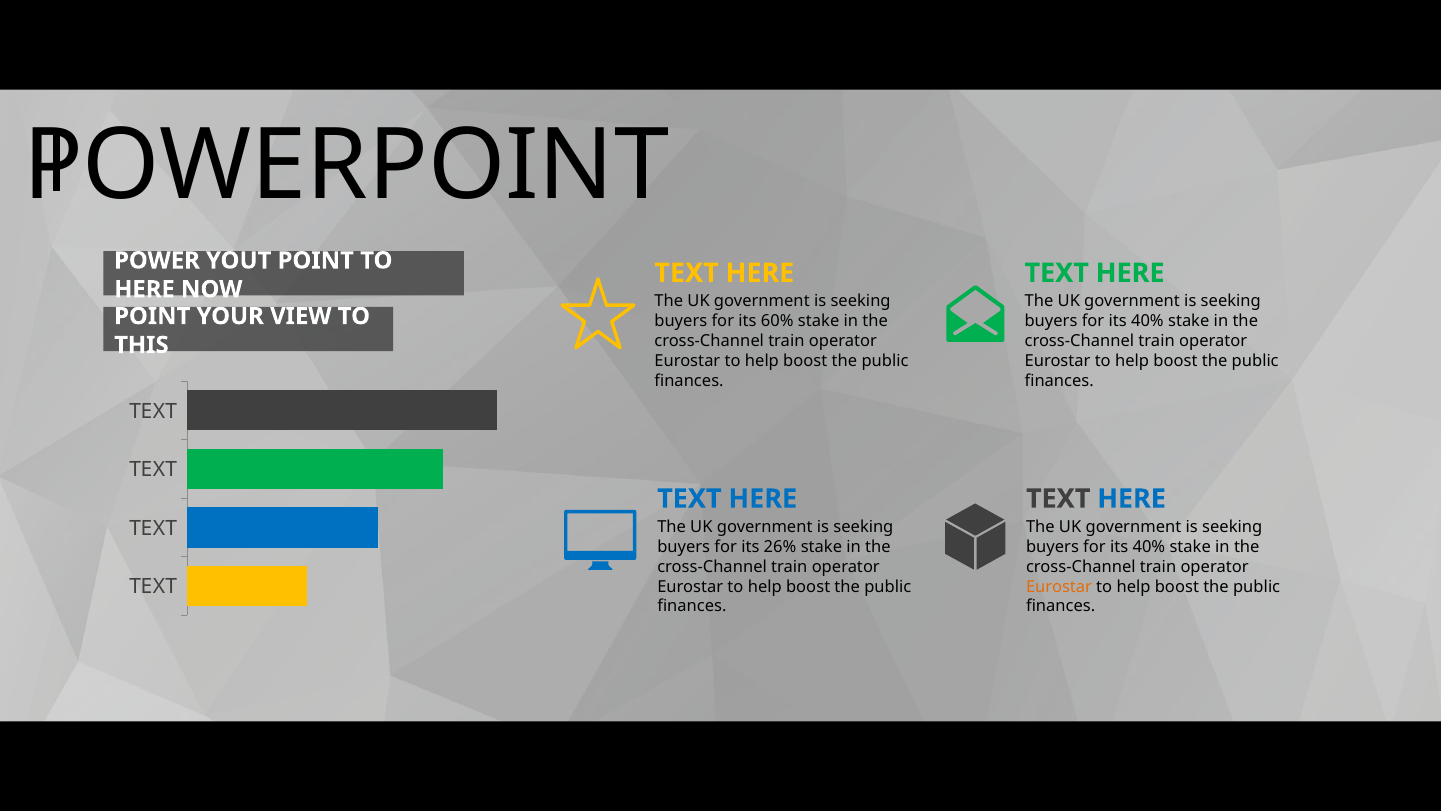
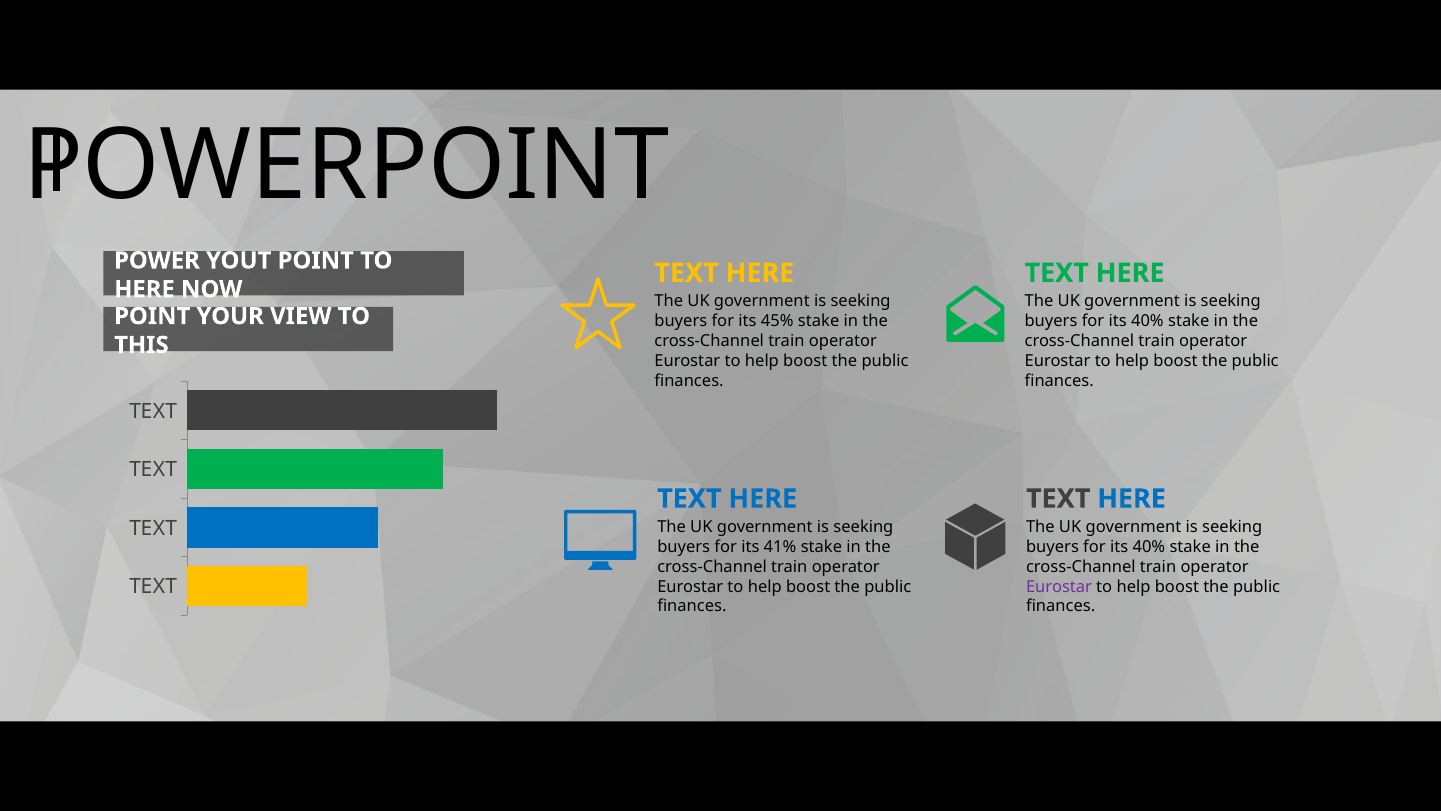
60%: 60% -> 45%
26%: 26% -> 41%
Eurostar at (1059, 586) colour: orange -> purple
